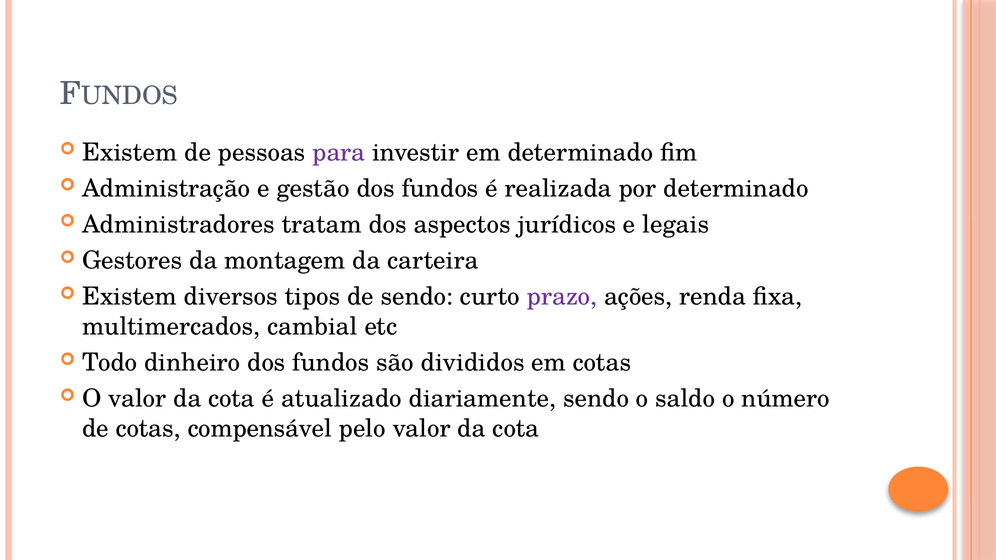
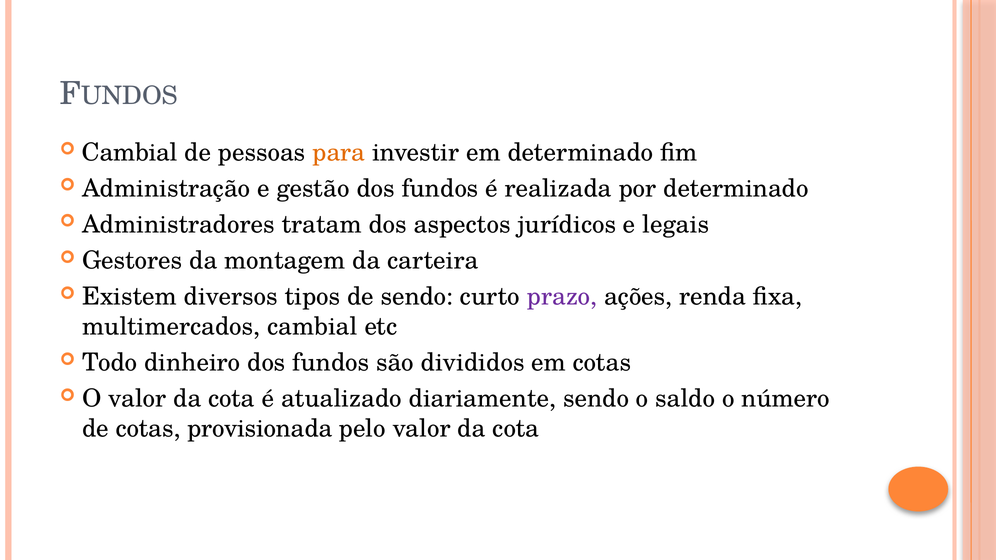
Existem at (130, 152): Existem -> Cambial
para colour: purple -> orange
compensável: compensável -> provisionada
